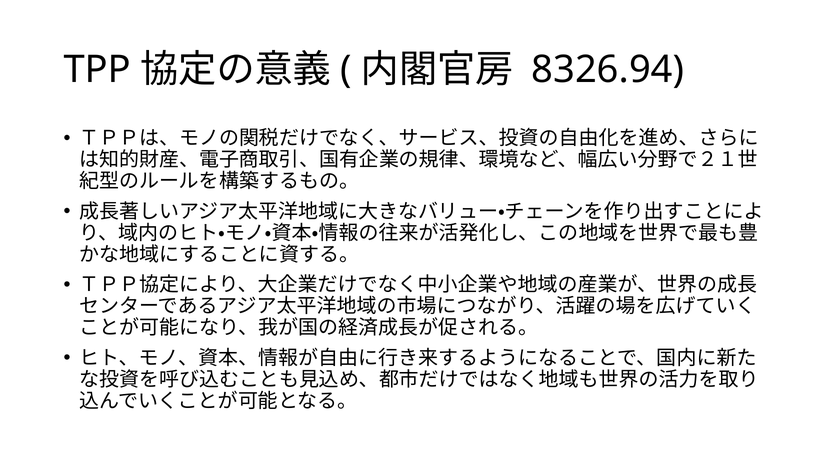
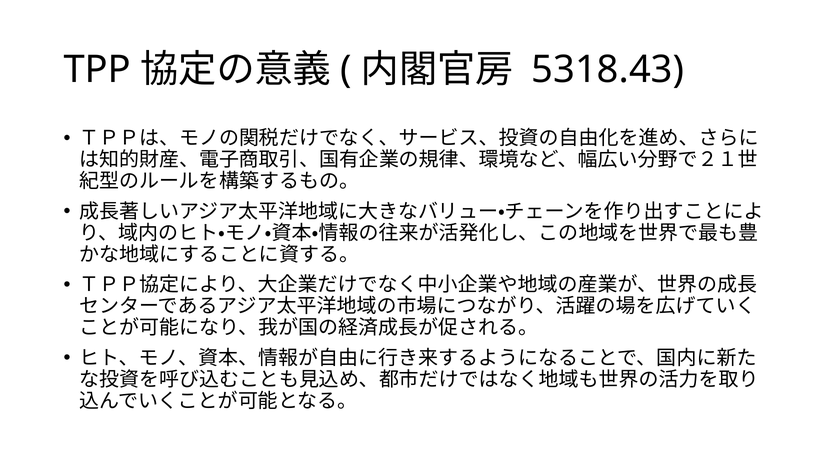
8326.94: 8326.94 -> 5318.43
